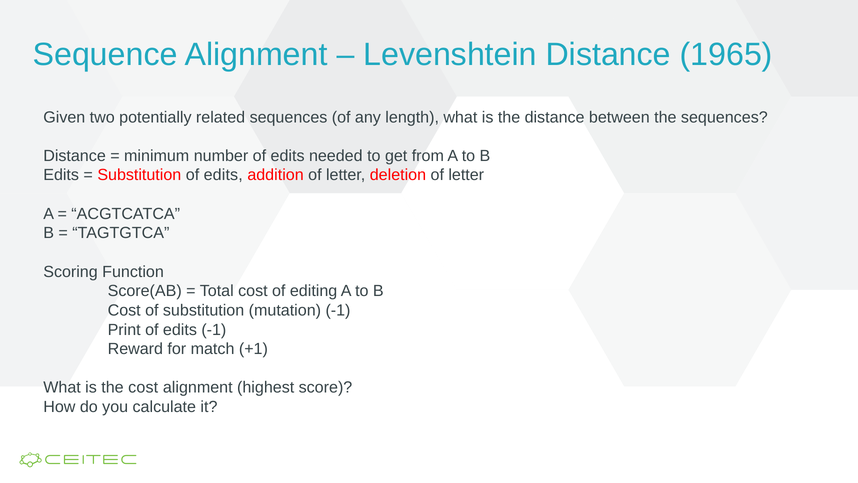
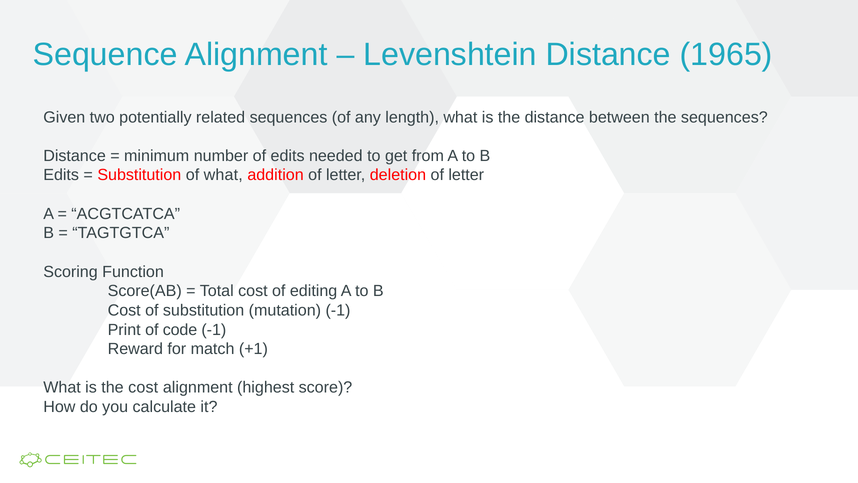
Substitution of edits: edits -> what
edits at (180, 329): edits -> code
